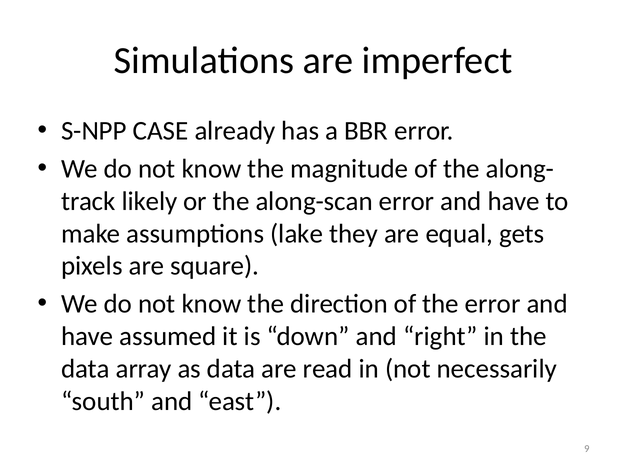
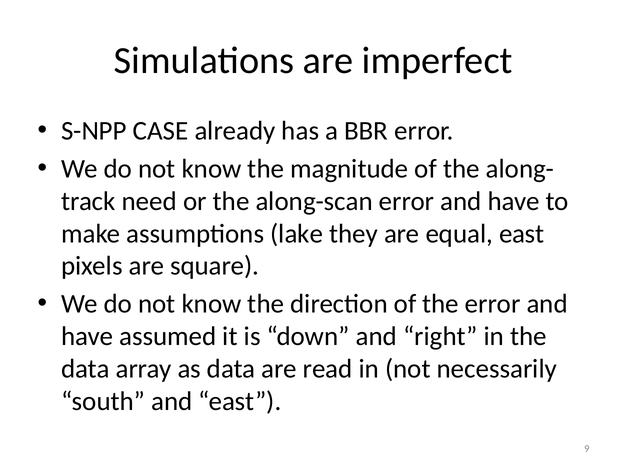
likely: likely -> need
equal gets: gets -> east
